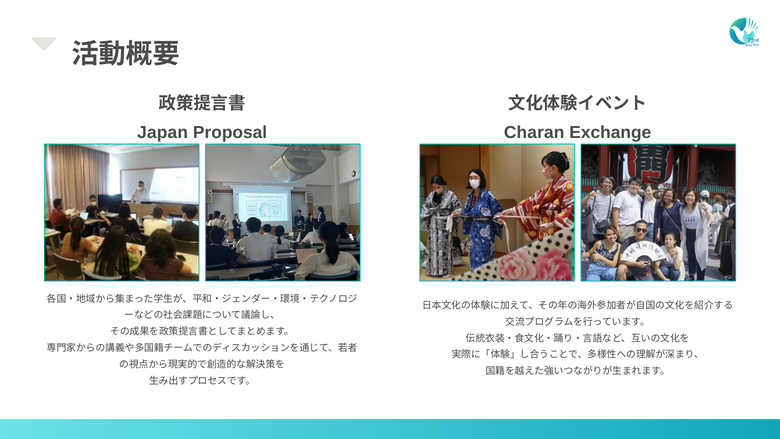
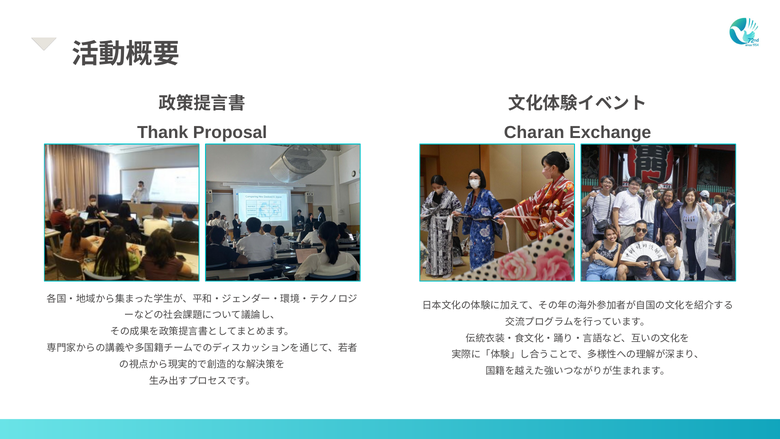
Japan: Japan -> Thank
